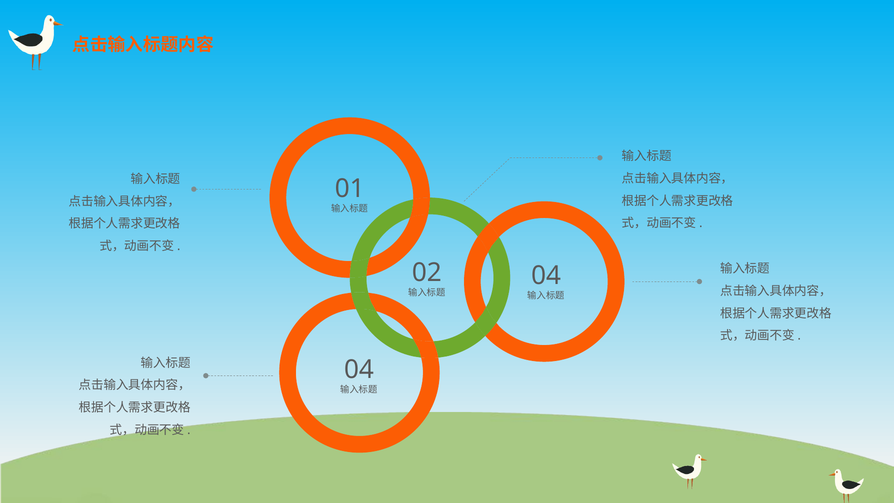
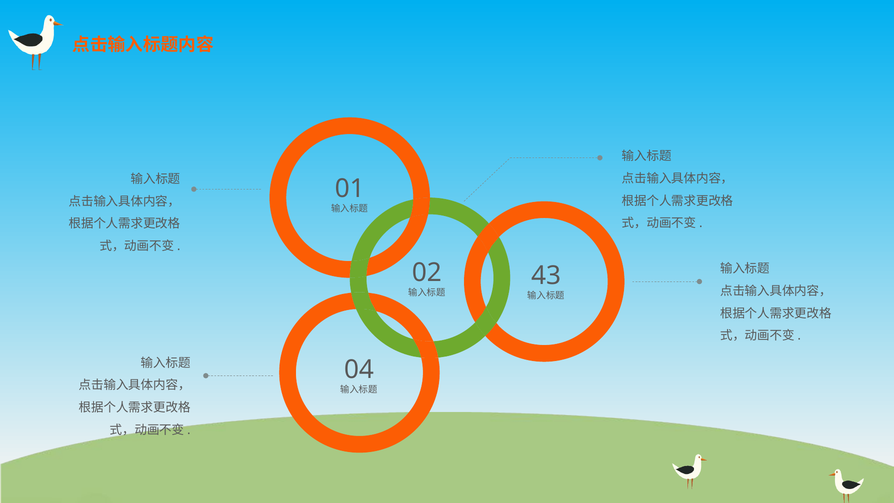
04 at (546, 275): 04 -> 43
